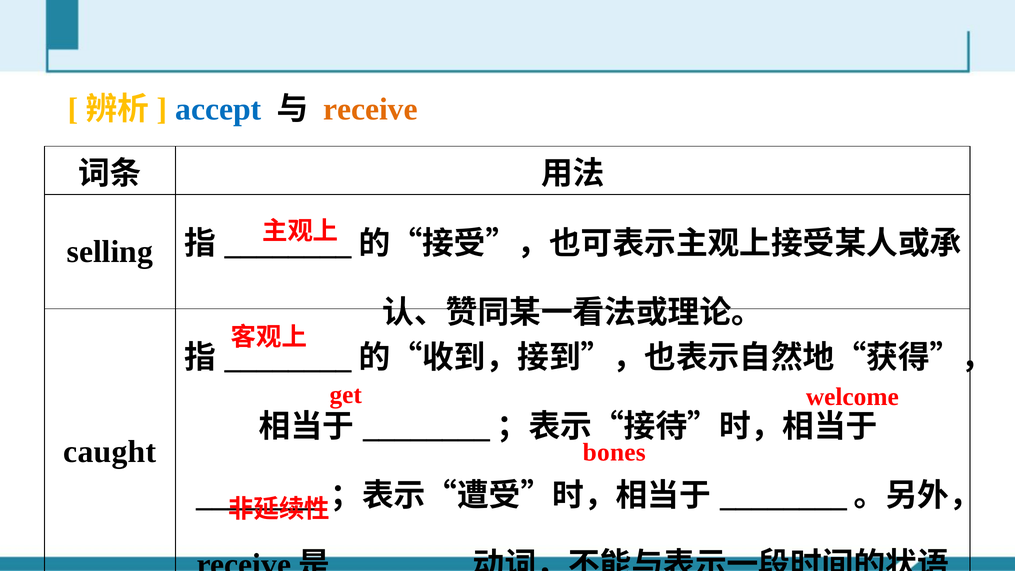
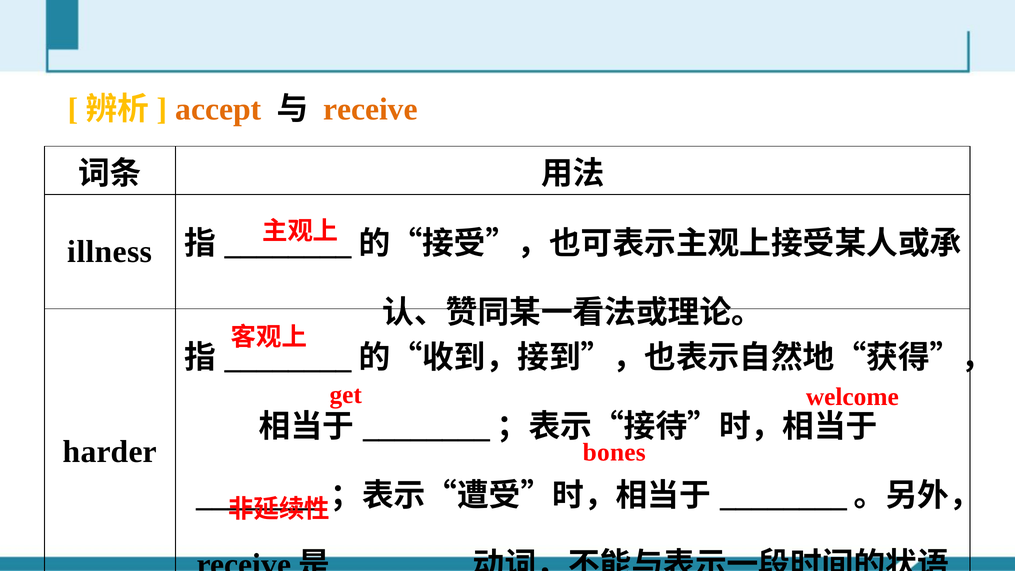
accept colour: blue -> orange
selling: selling -> illness
caught: caught -> harder
